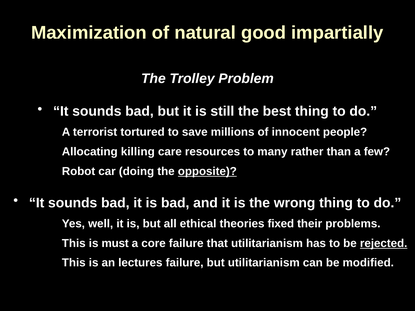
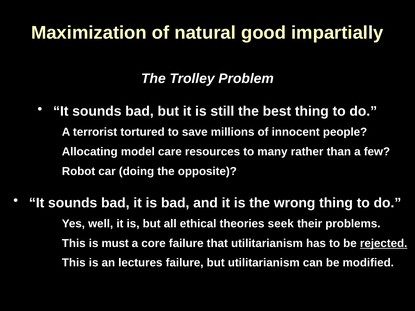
killing: killing -> model
opposite underline: present -> none
fixed: fixed -> seek
